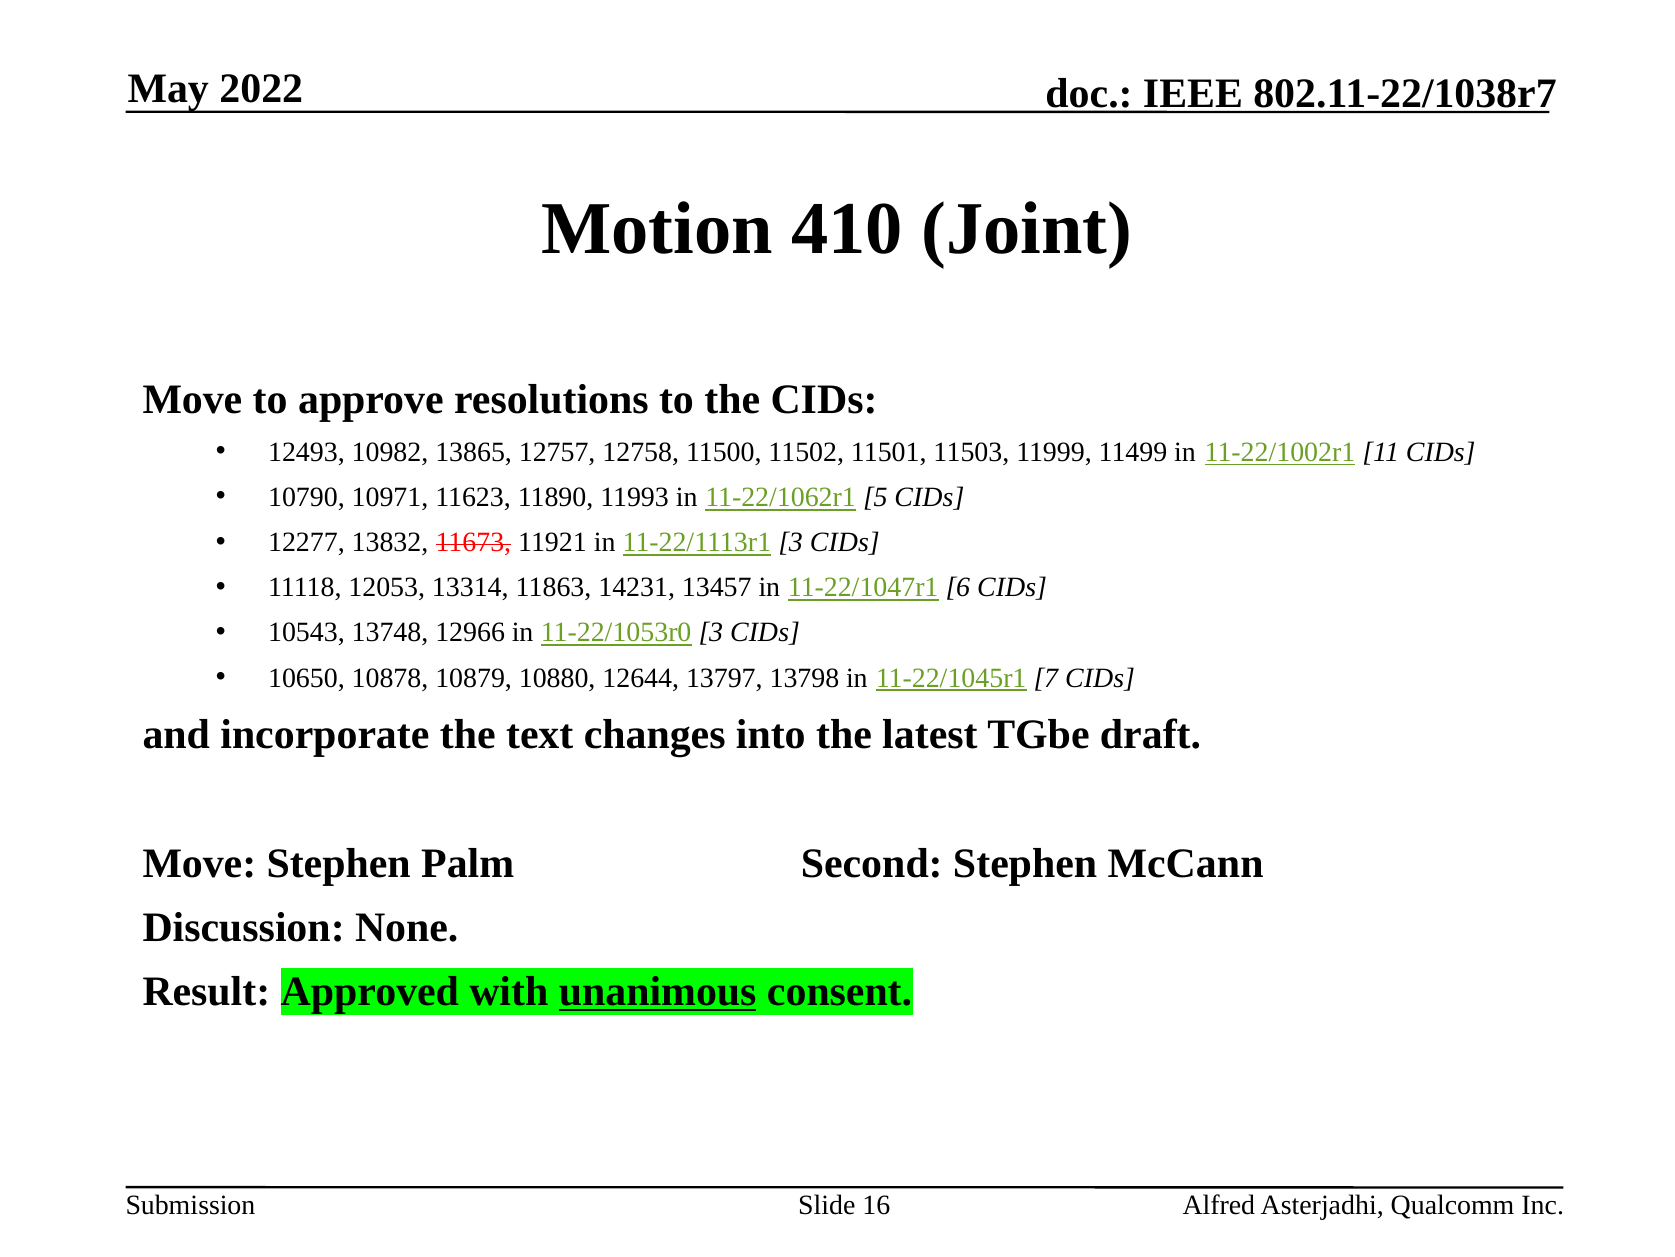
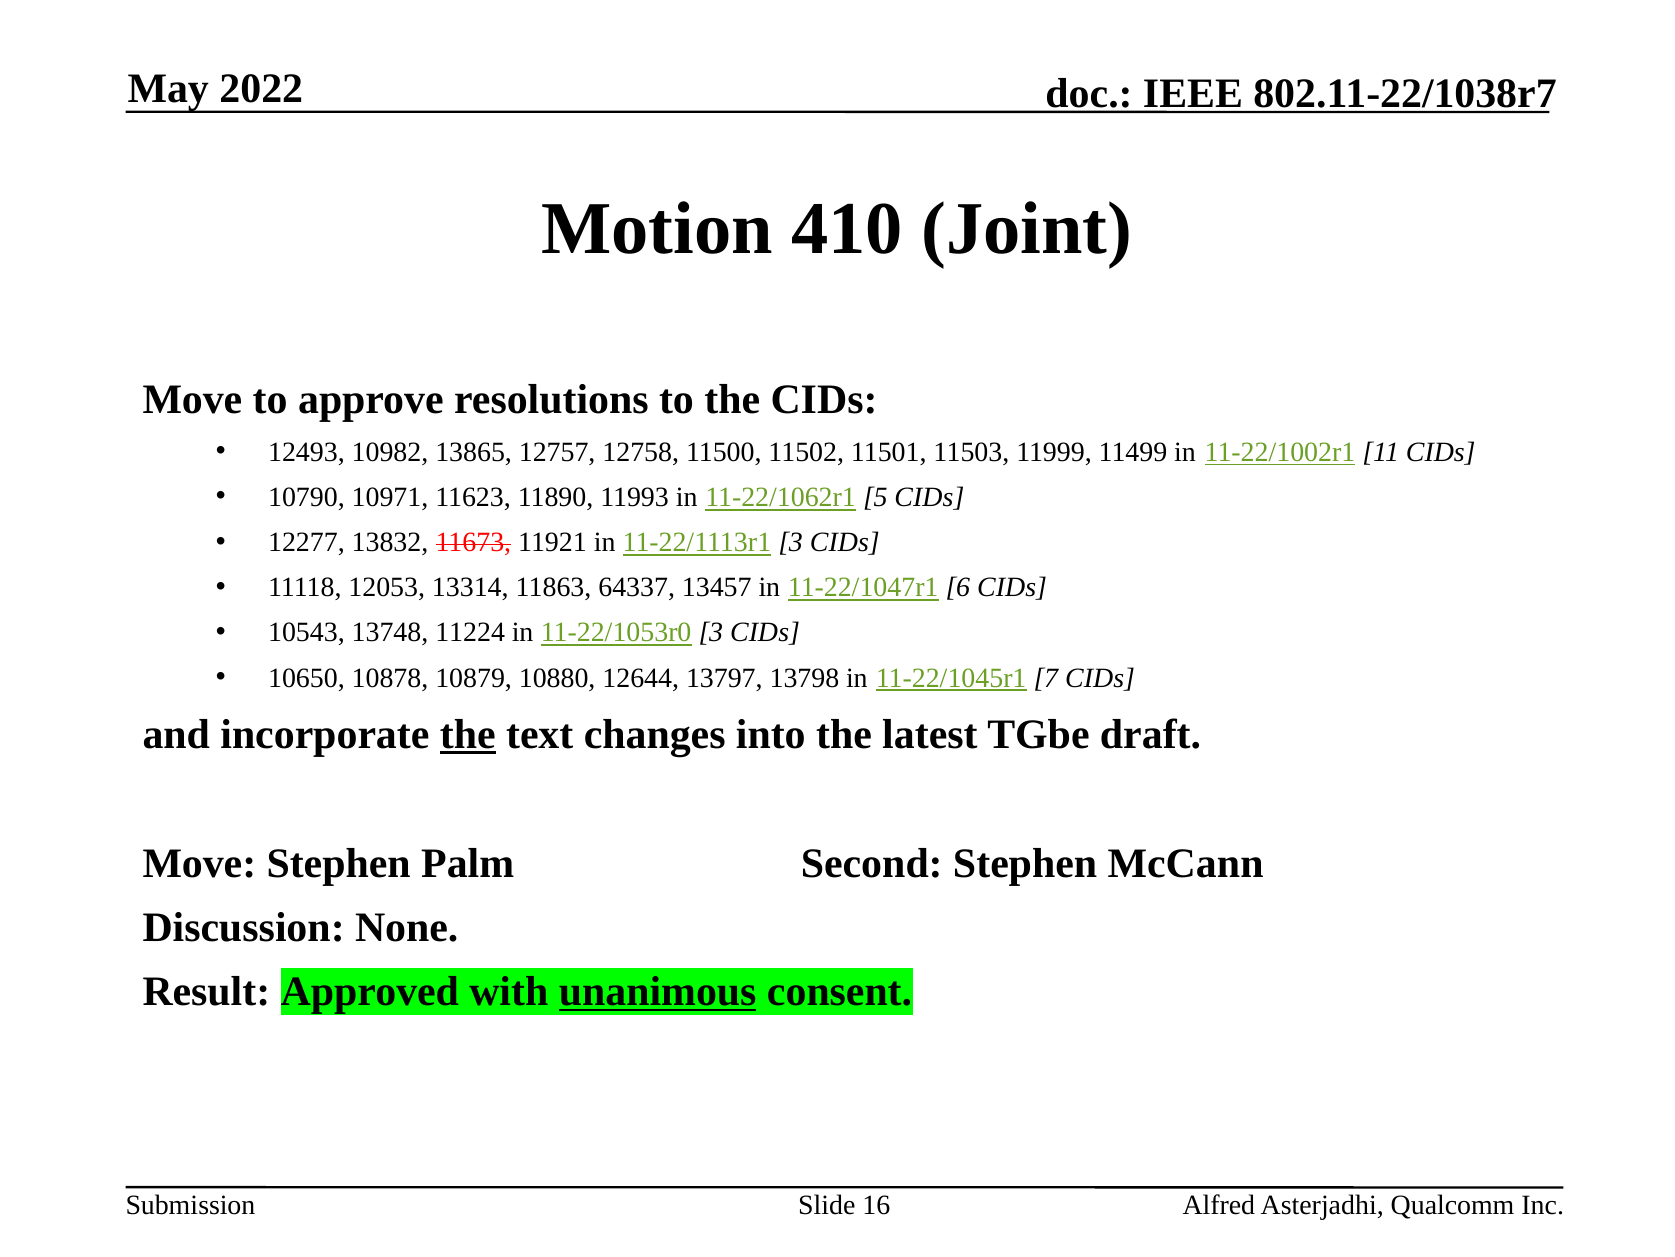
14231: 14231 -> 64337
12966: 12966 -> 11224
the at (468, 734) underline: none -> present
